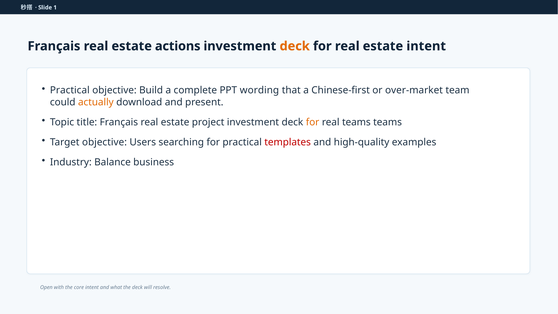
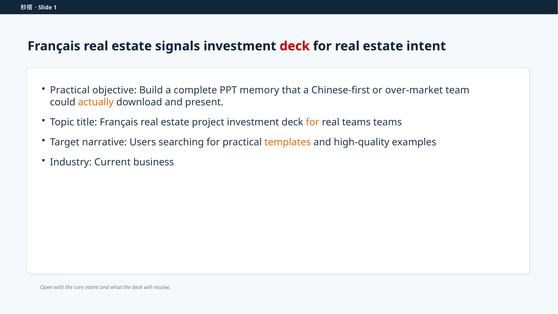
actions: actions -> signals
deck at (295, 46) colour: orange -> red
wording: wording -> memory
Target objective: objective -> narrative
templates colour: red -> orange
Balance: Balance -> Current
